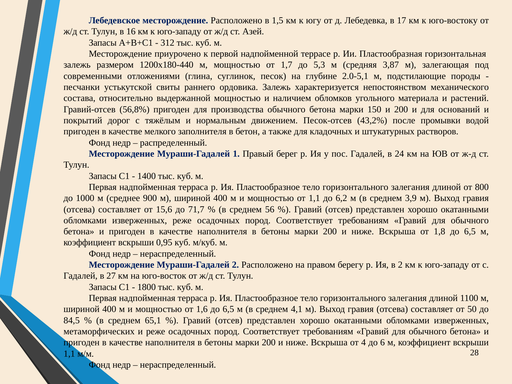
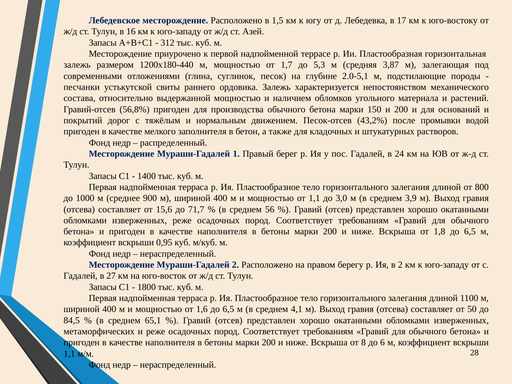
6,2: 6,2 -> 3,0
4: 4 -> 8
